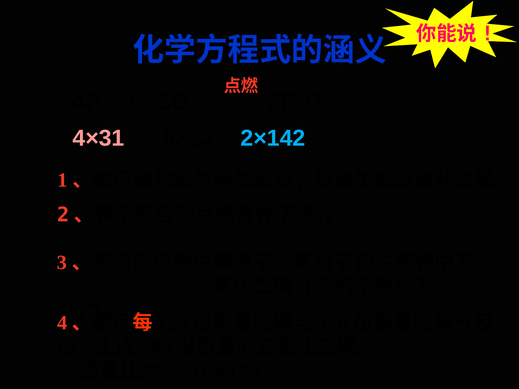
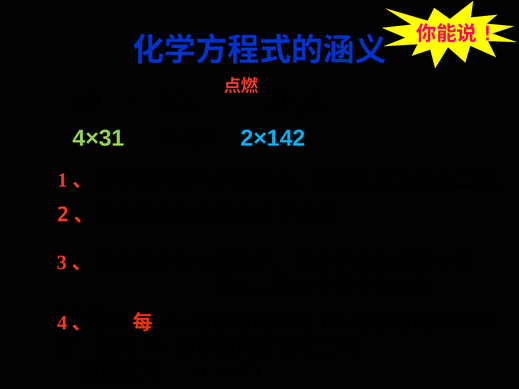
4×31 colour: pink -> light green
